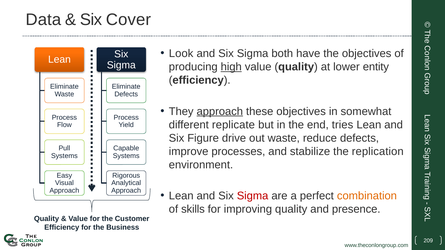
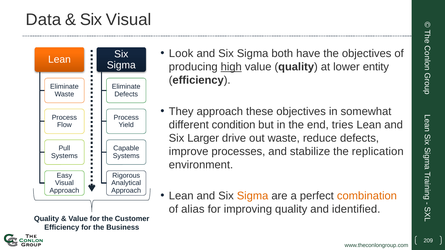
Six Cover: Cover -> Visual
approach at (220, 111) underline: present -> none
replicate: replicate -> condition
Figure: Figure -> Larger
Sigma at (253, 196) colour: red -> orange
skills: skills -> alias
presence: presence -> identified
